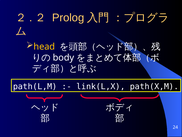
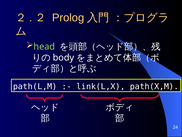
head colour: yellow -> light green
